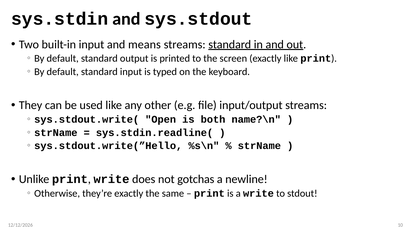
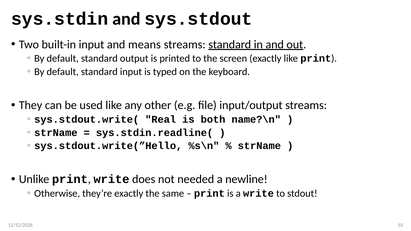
Open: Open -> Real
gotchas: gotchas -> needed
